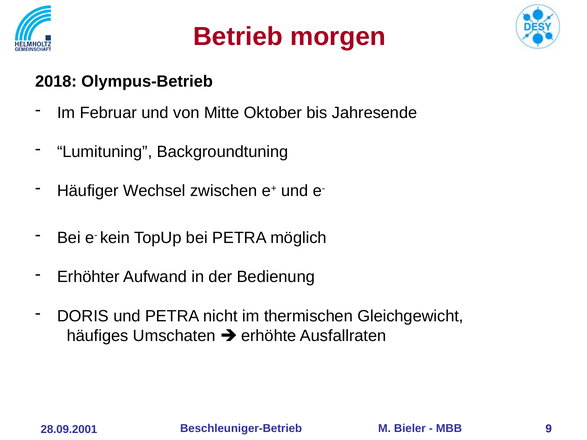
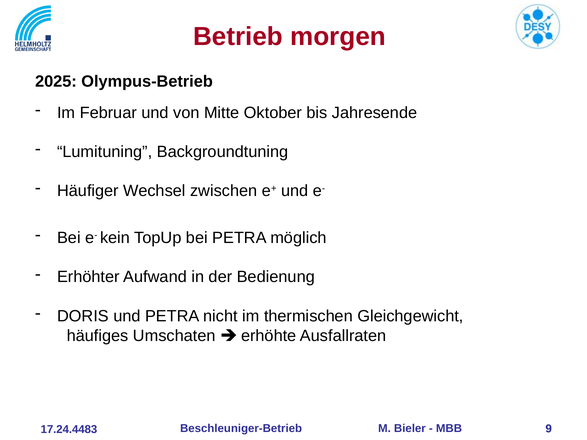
2018: 2018 -> 2025
28.09.2001: 28.09.2001 -> 17.24.4483
